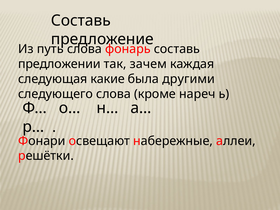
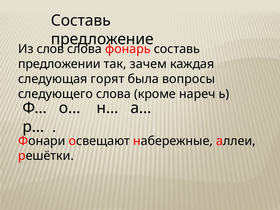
путь: путь -> слов
какие: какие -> горят
другими: другими -> вопросы
